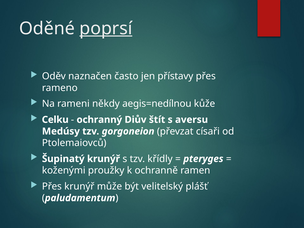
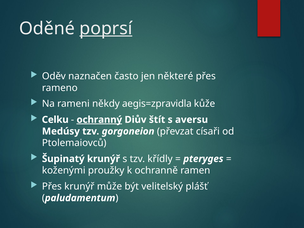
přístavy: přístavy -> některé
aegis=nedílnou: aegis=nedílnou -> aegis=zpravidla
ochranný underline: none -> present
